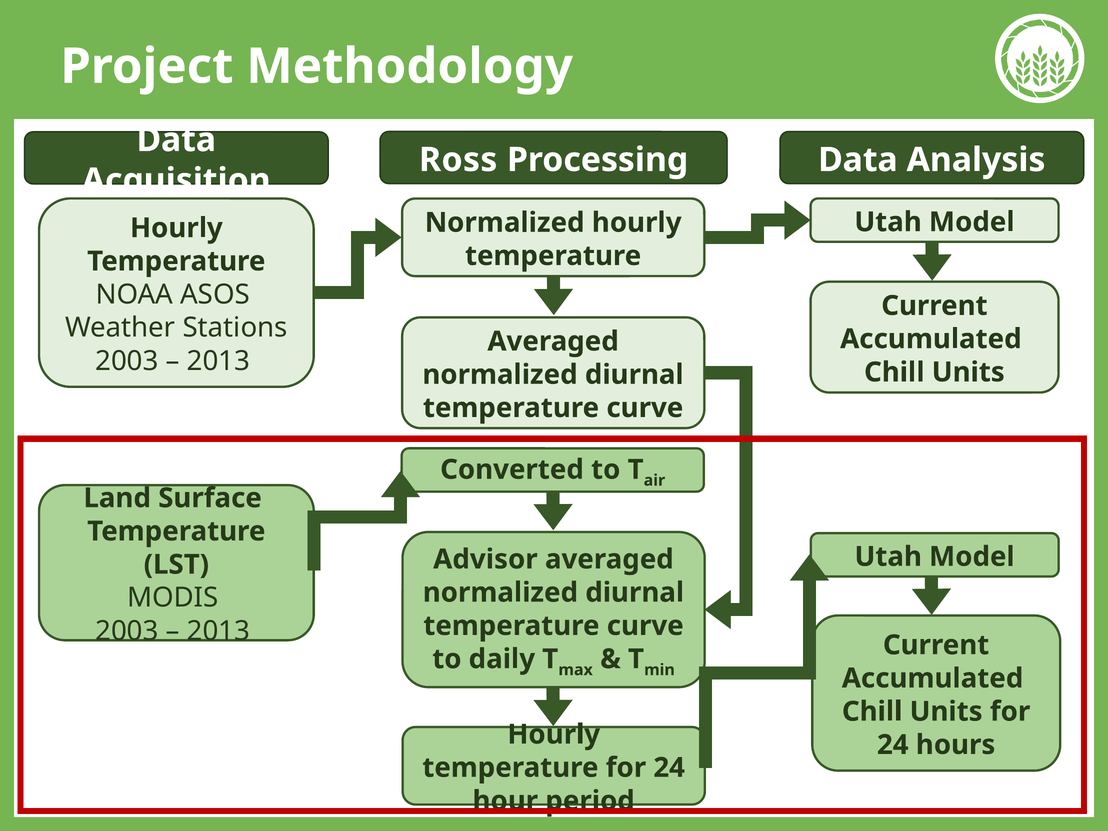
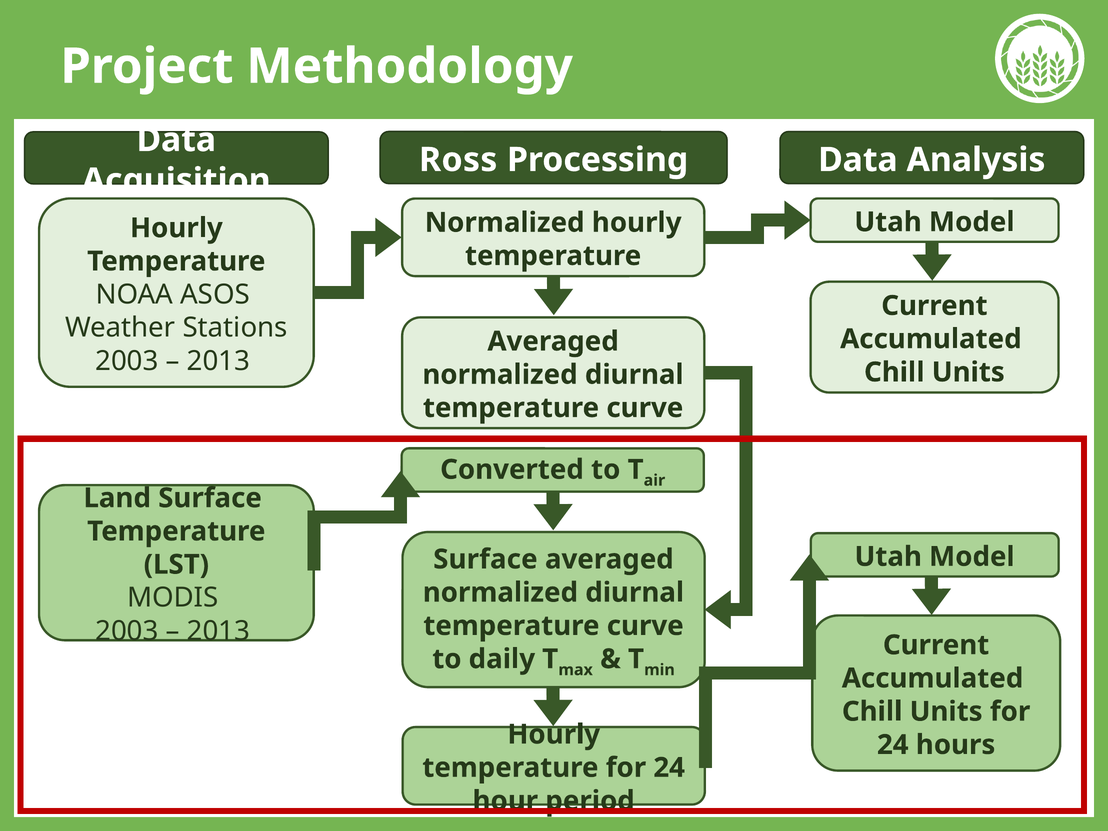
Advisor at (485, 559): Advisor -> Surface
